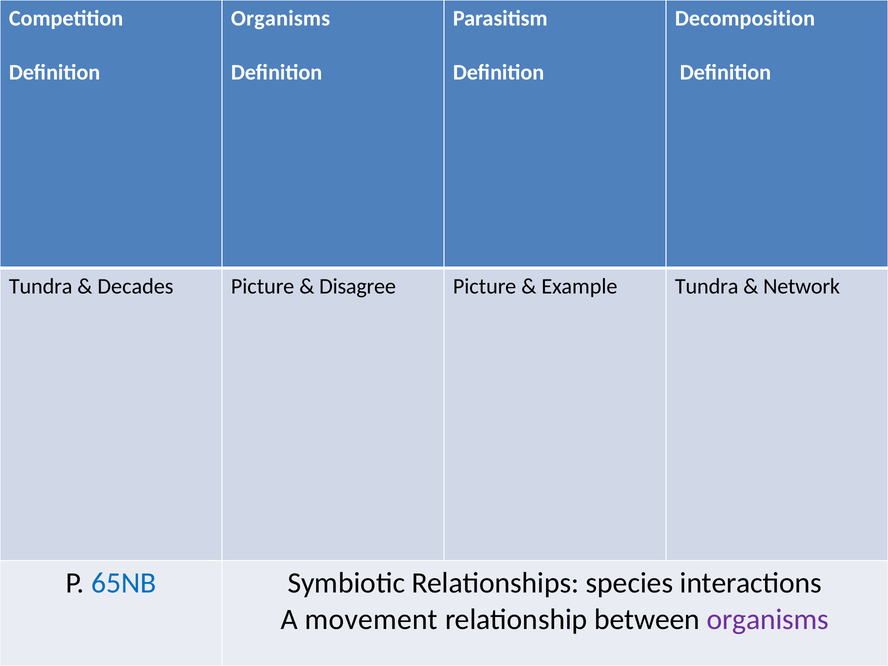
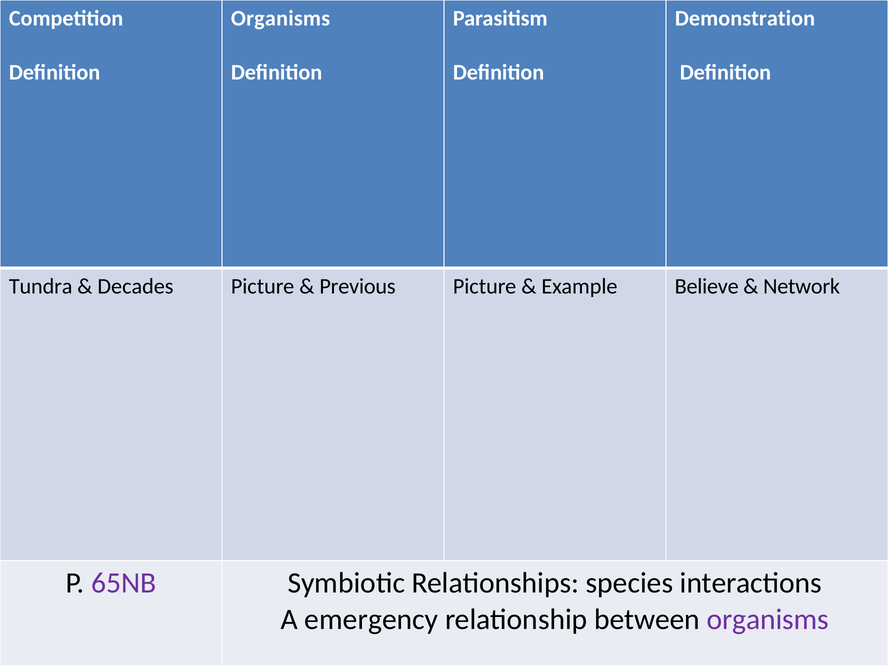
Decomposition: Decomposition -> Demonstration
Disagree: Disagree -> Previous
Example Tundra: Tundra -> Believe
65NB colour: blue -> purple
movement: movement -> emergency
